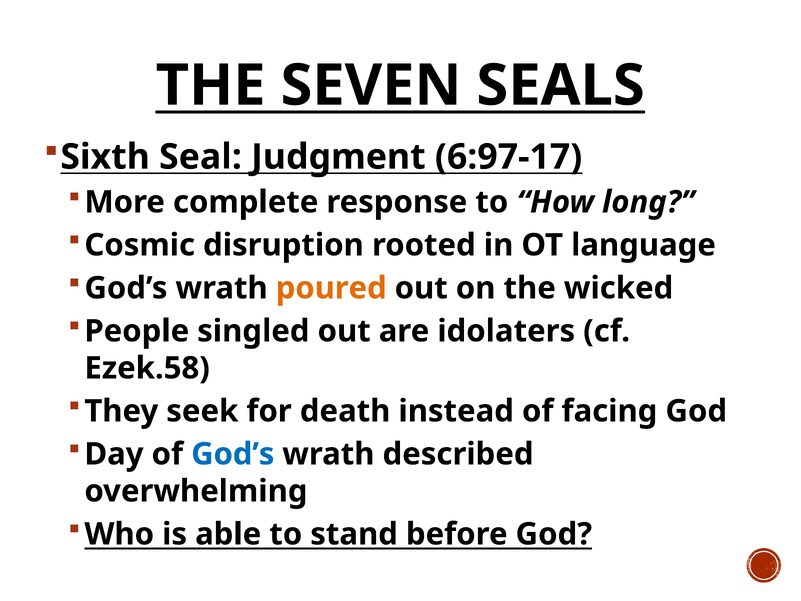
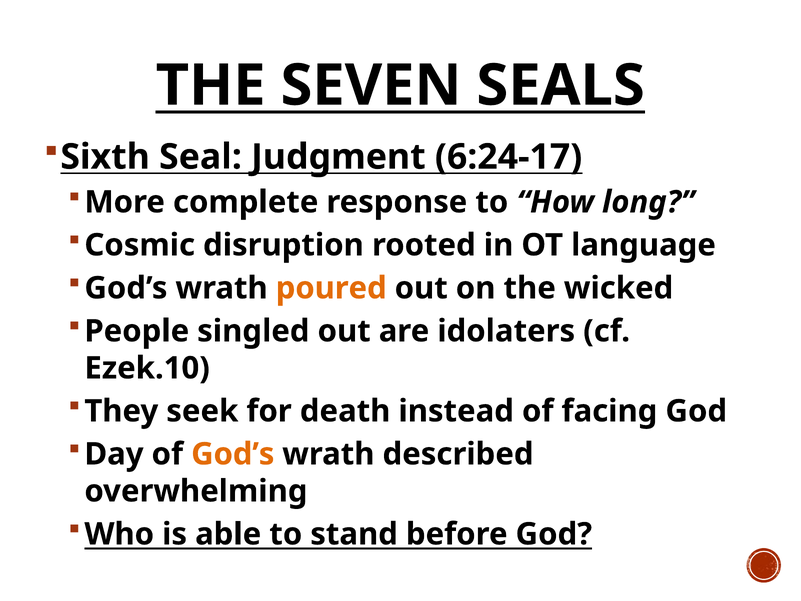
6:97-17: 6:97-17 -> 6:24-17
Ezek.58: Ezek.58 -> Ezek.10
God’s at (233, 454) colour: blue -> orange
